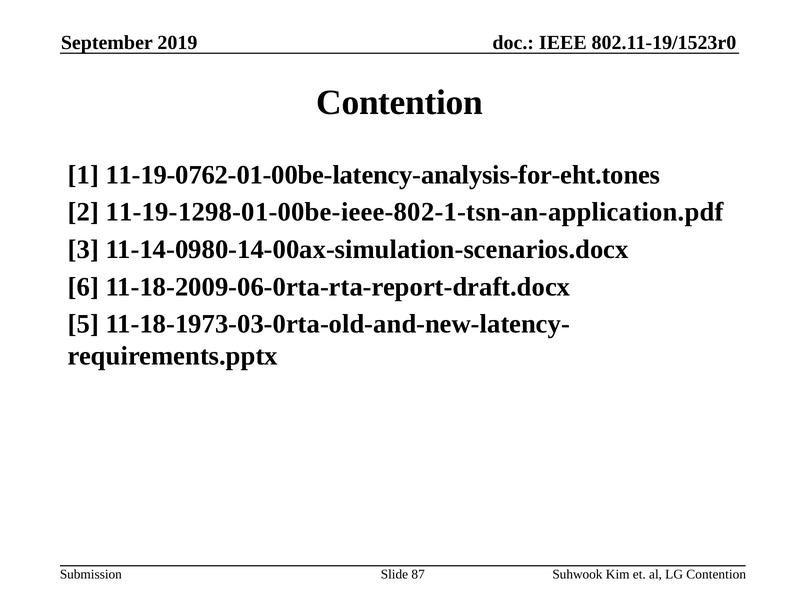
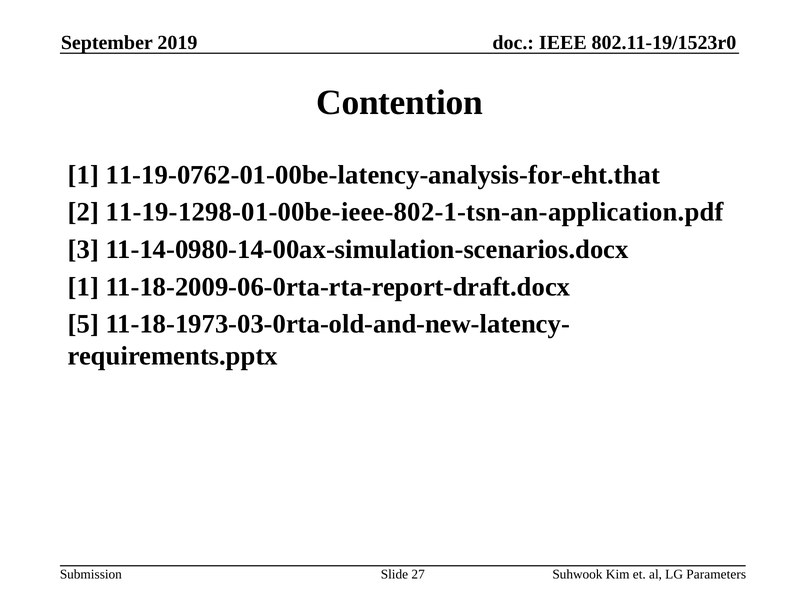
11-19-0762-01-00be-latency-analysis-for-eht.tones: 11-19-0762-01-00be-latency-analysis-for-eht.tones -> 11-19-0762-01-00be-latency-analysis-for-eht.that
6 at (83, 287): 6 -> 1
87: 87 -> 27
LG Contention: Contention -> Parameters
